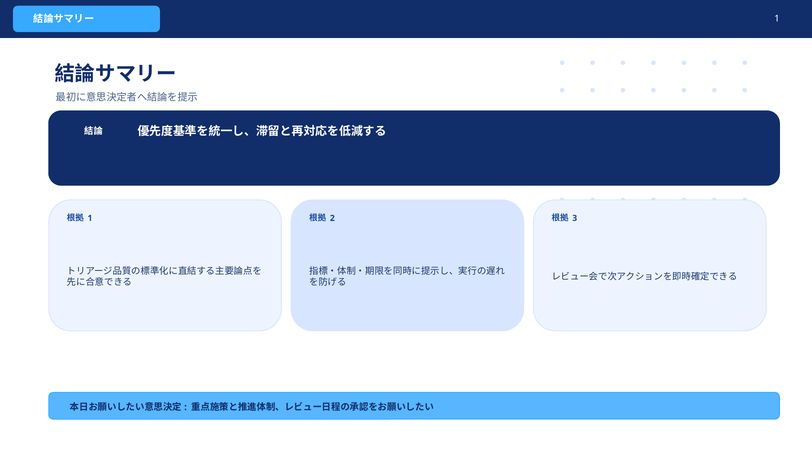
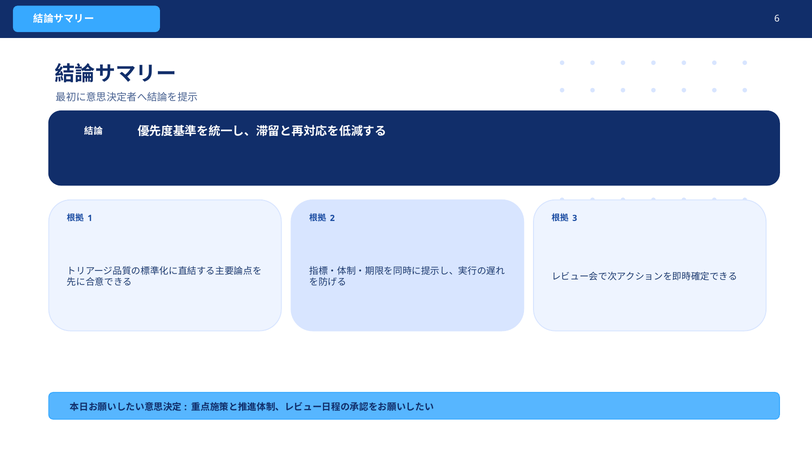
1 at (777, 19): 1 -> 6
